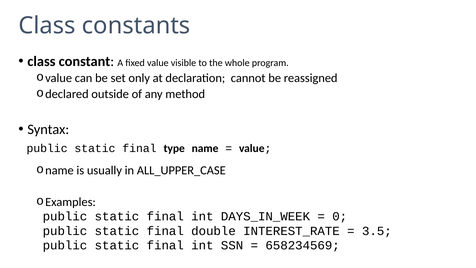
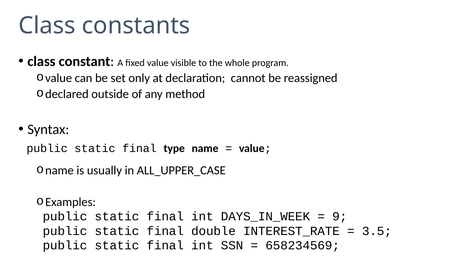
0: 0 -> 9
